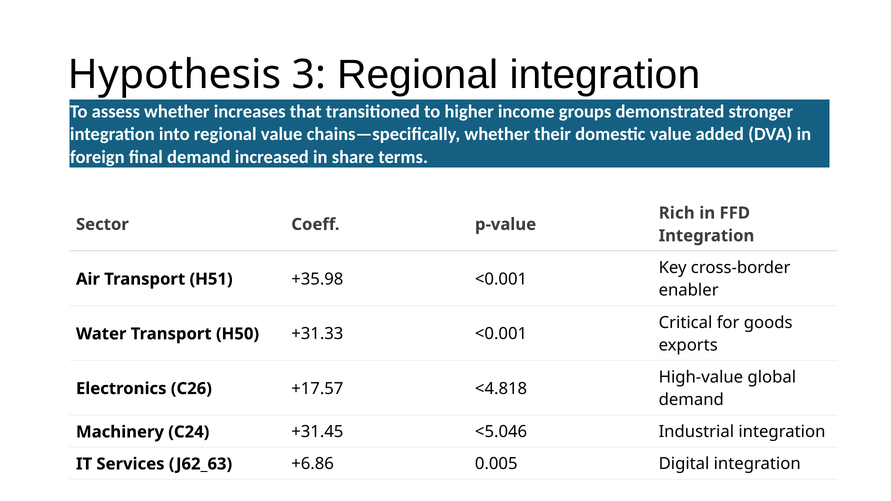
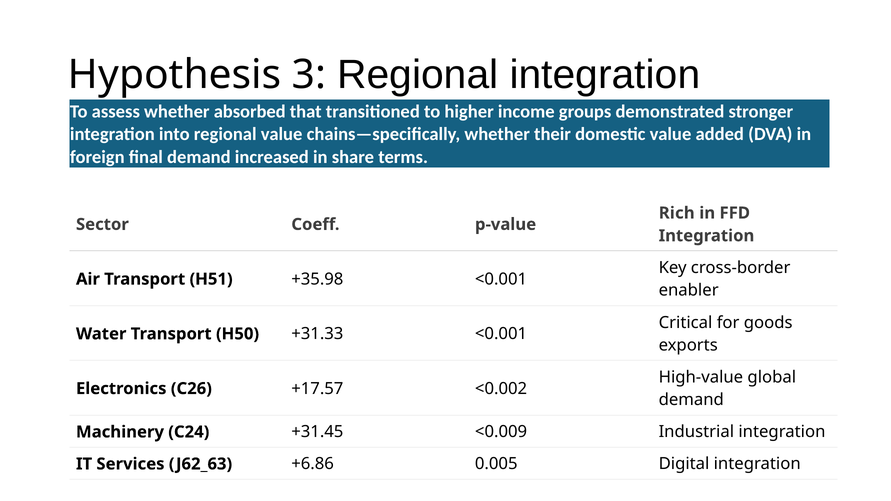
increases: increases -> absorbed
<4.818: <4.818 -> <0.002
<5.046: <5.046 -> <0.009
